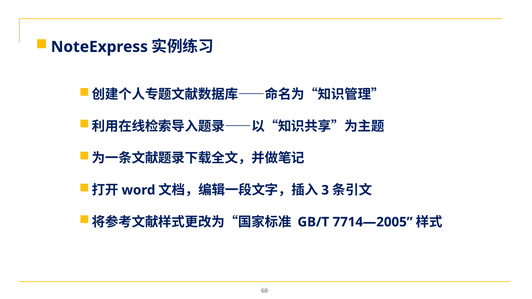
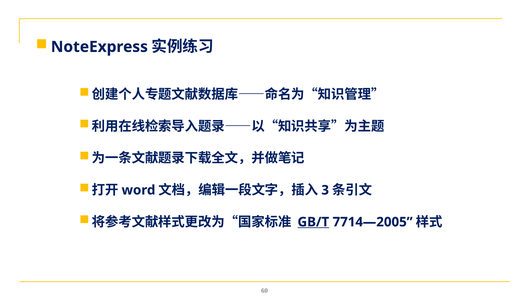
GB/T underline: none -> present
